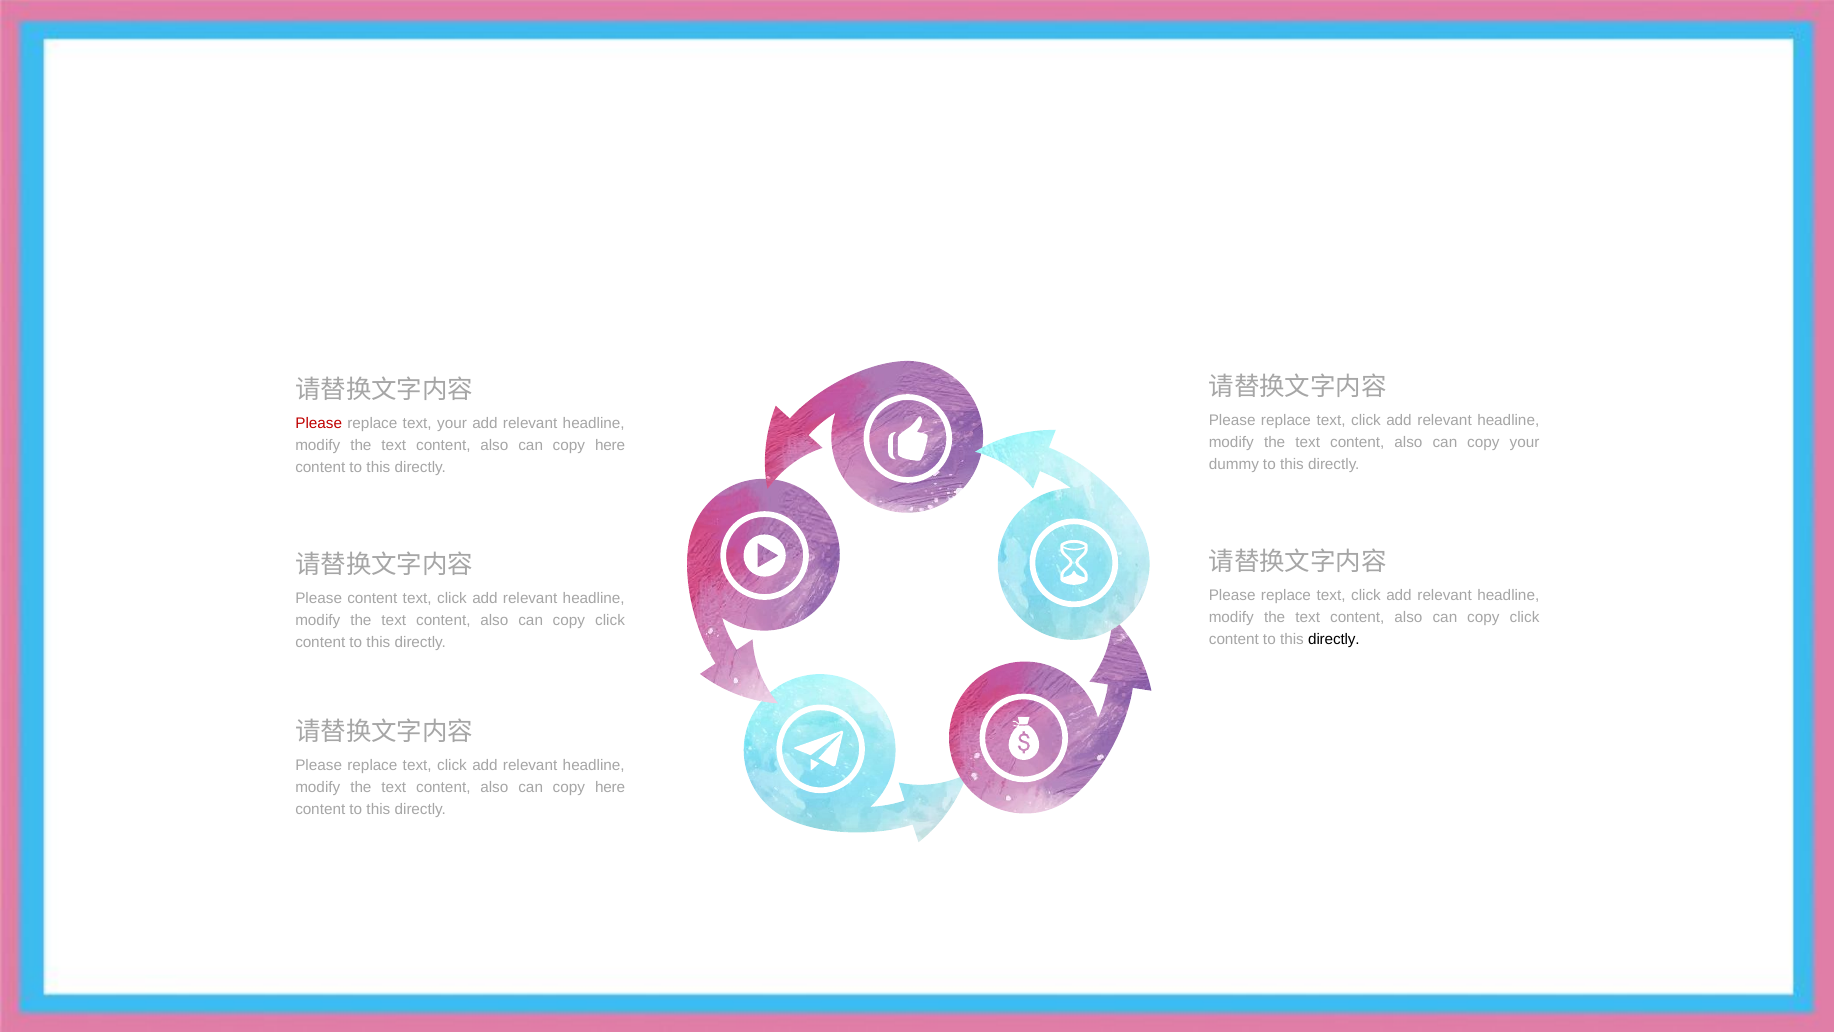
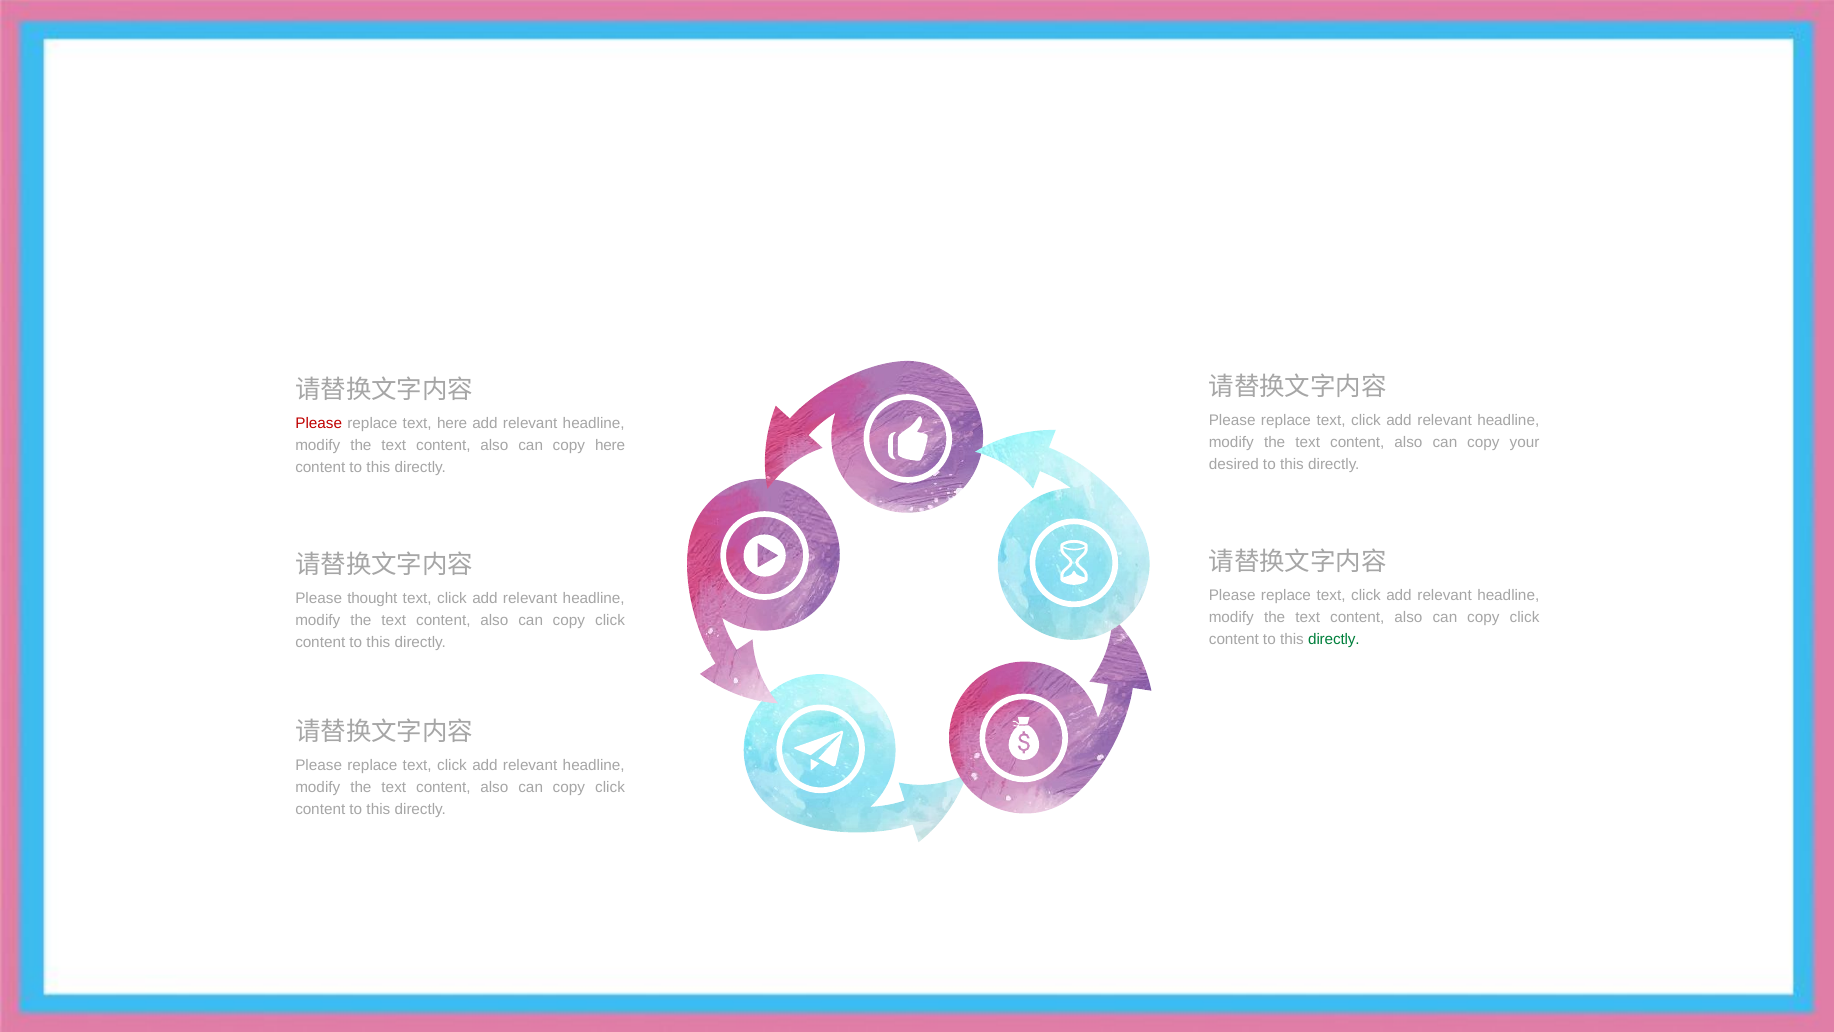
text your: your -> here
dummy: dummy -> desired
Please content: content -> thought
directly at (1334, 639) colour: black -> green
here at (610, 787): here -> click
